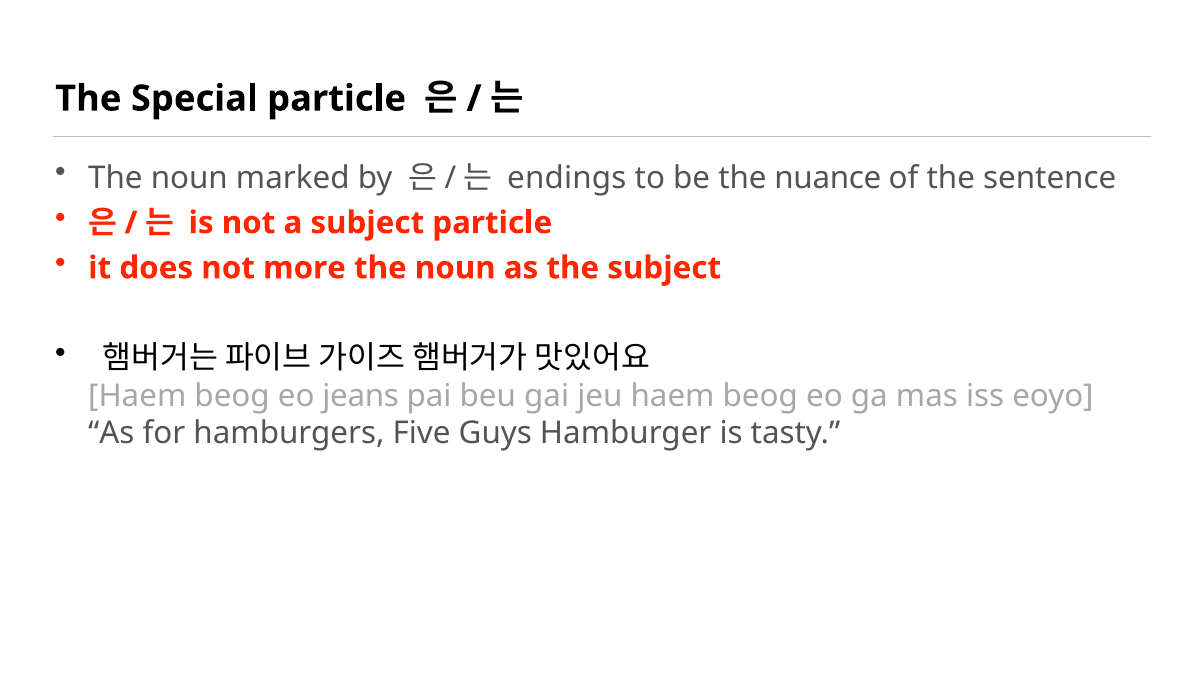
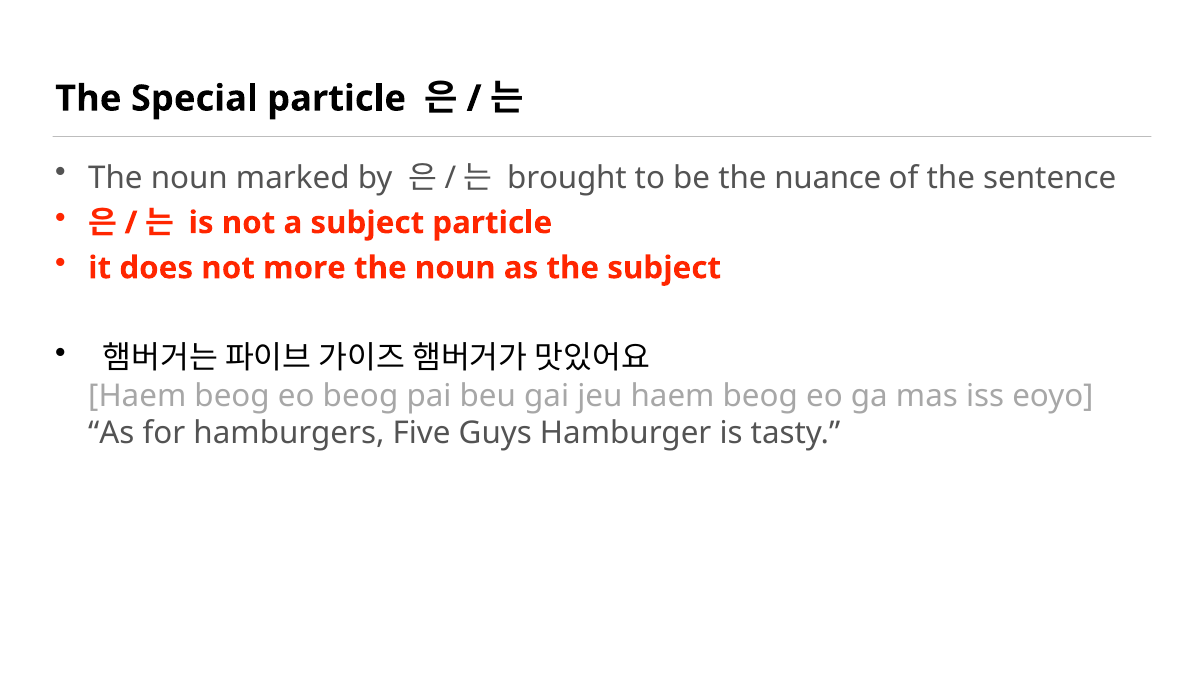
endings: endings -> brought
eo jeans: jeans -> beog
